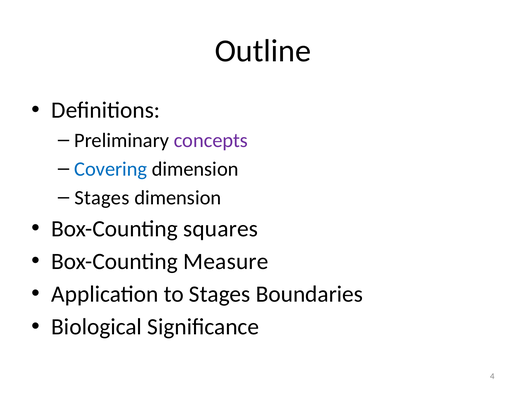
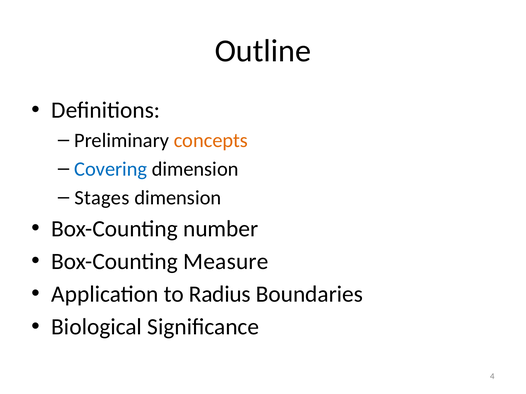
concepts colour: purple -> orange
squares: squares -> number
to Stages: Stages -> Radius
